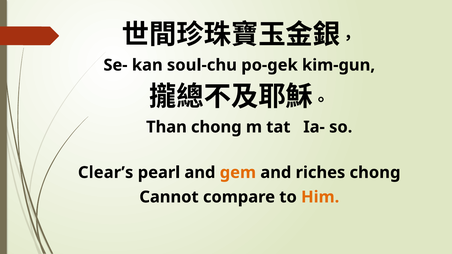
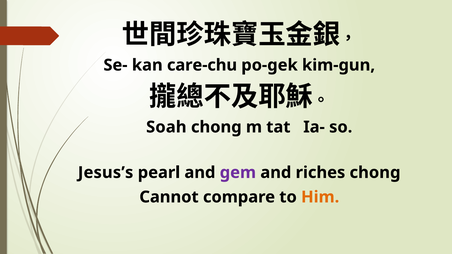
soul-chu: soul-chu -> care-chu
Than: Than -> Soah
Clear’s: Clear’s -> Jesus’s
gem colour: orange -> purple
